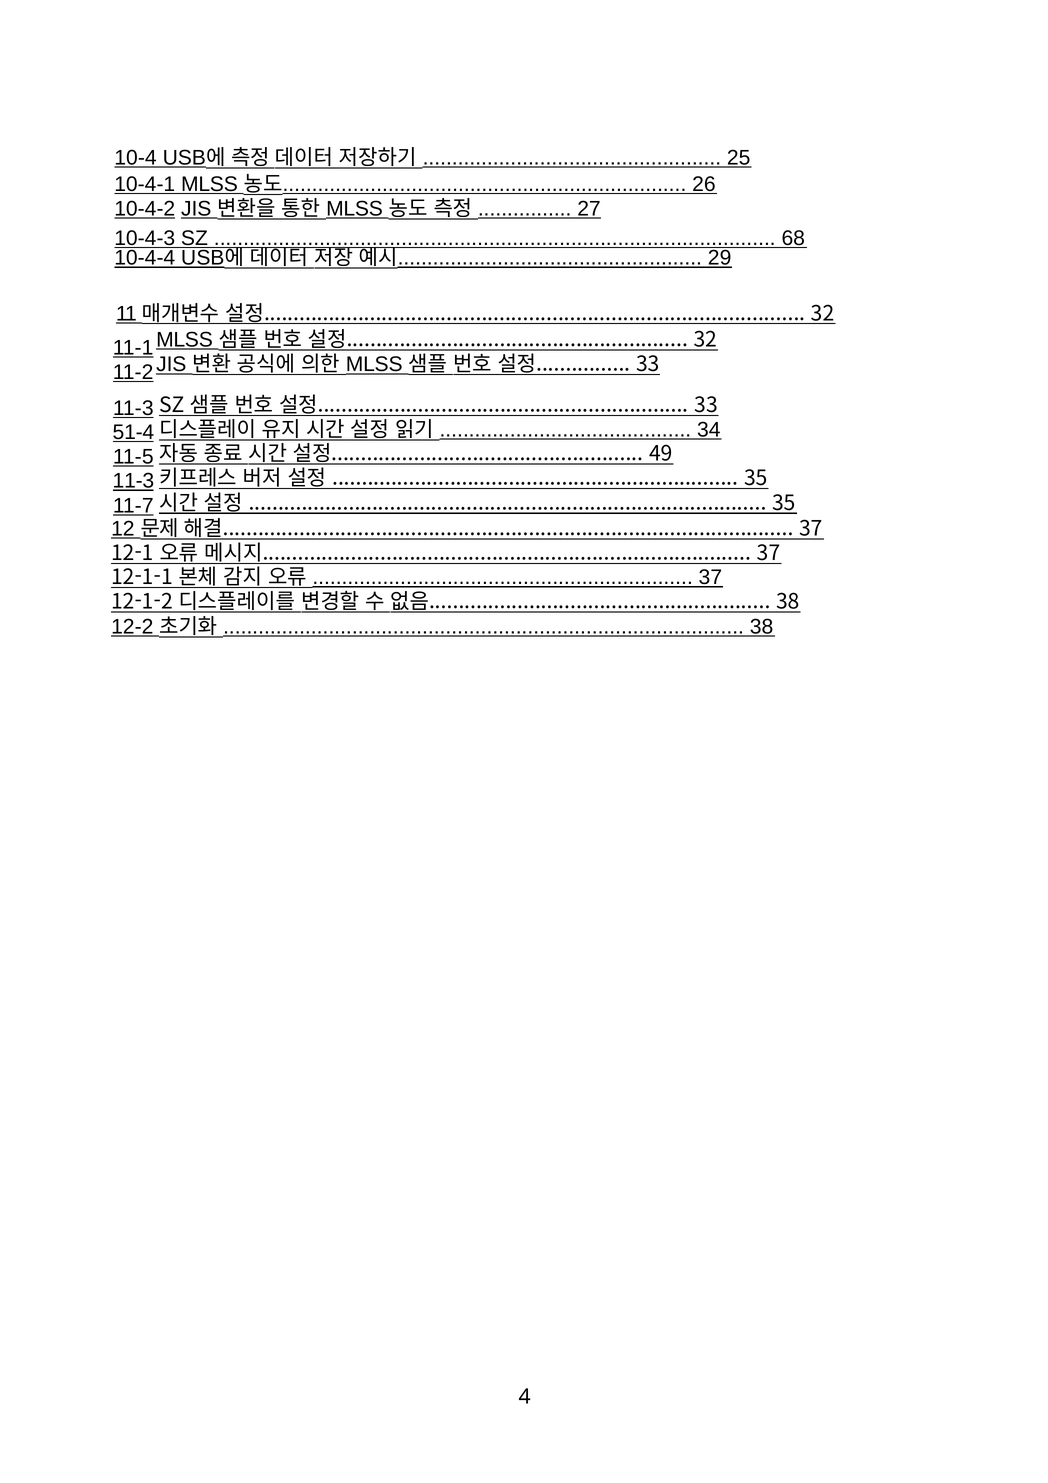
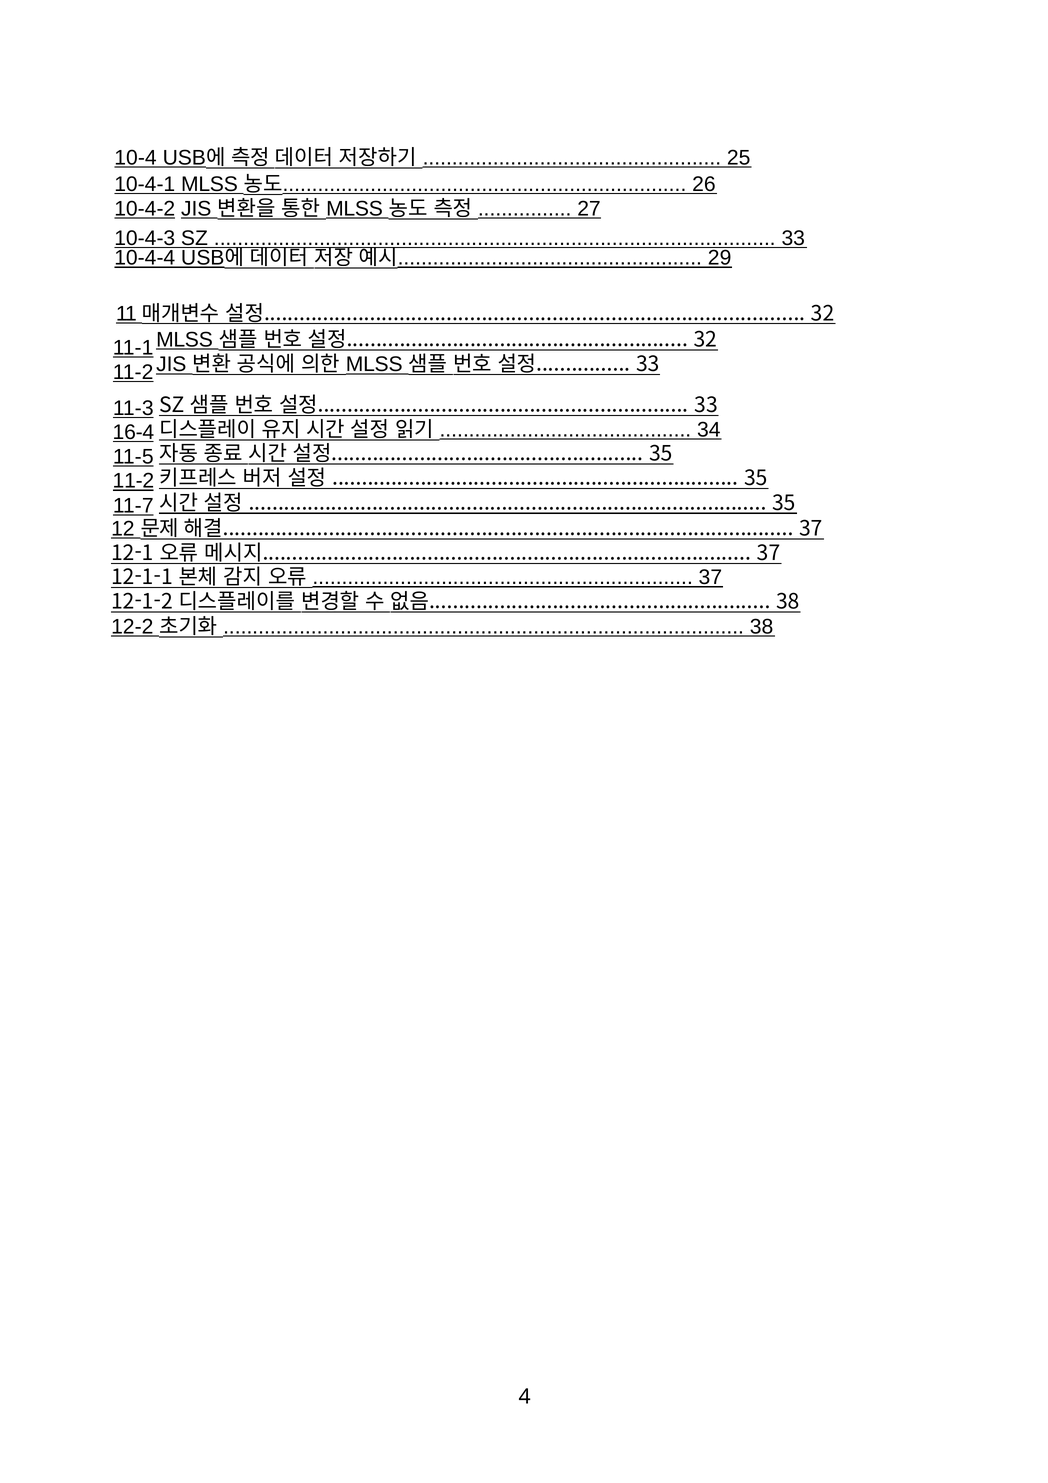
68 at (793, 238): 68 -> 33
51-4: 51-4 -> 16-4
49 at (661, 454): 49 -> 35
11-3 at (133, 481): 11-3 -> 11-2
